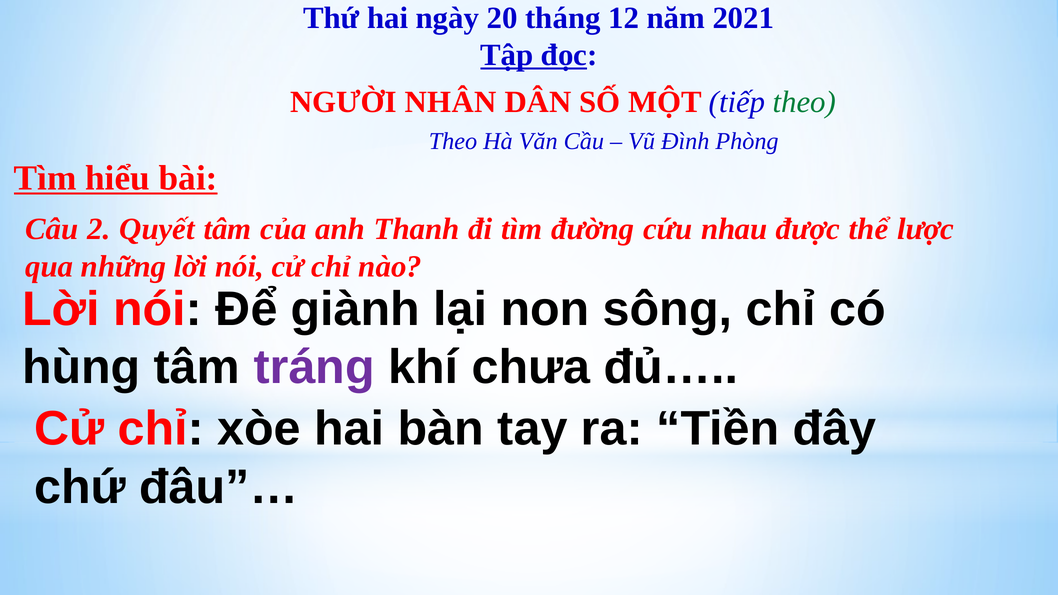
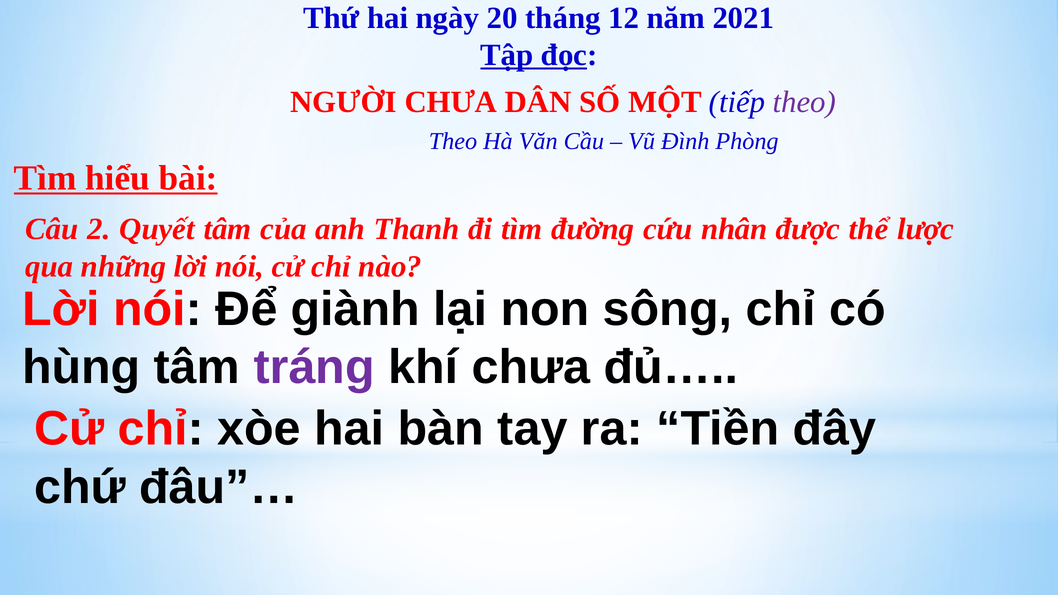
NGƯỜI NHÂN: NHÂN -> CHƯA
theo at (804, 102) colour: green -> purple
nhau: nhau -> nhân
